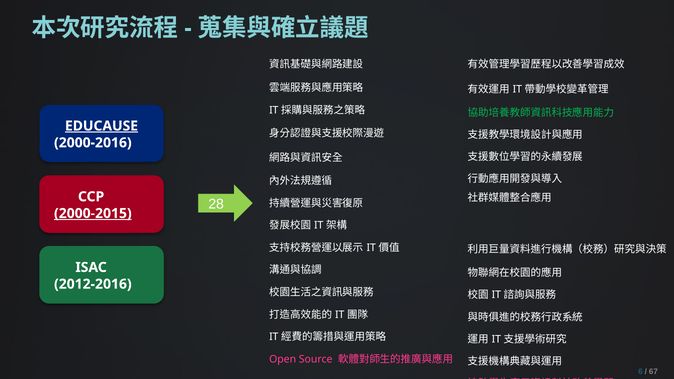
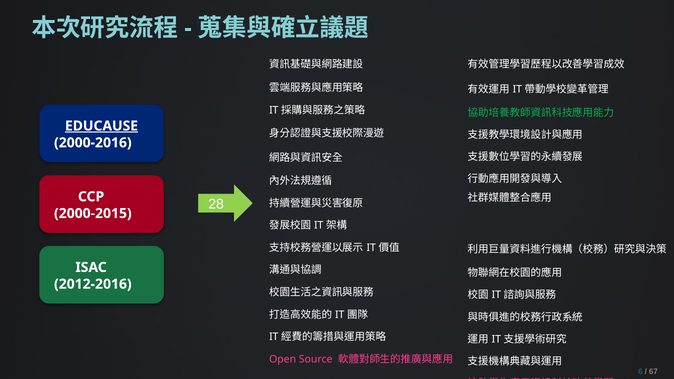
2000-2015 underline: present -> none
